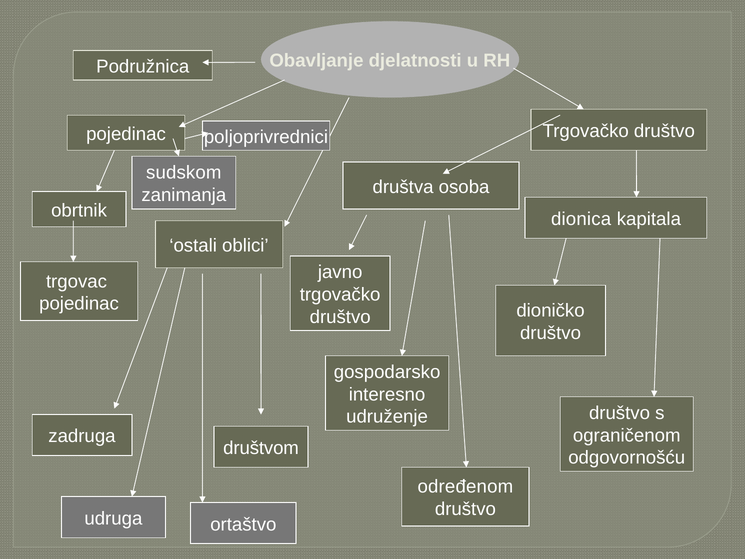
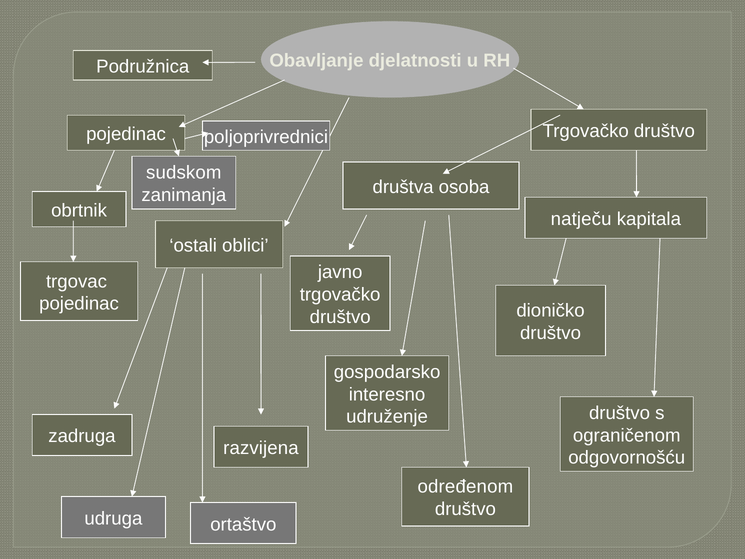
dionica: dionica -> natječu
društvom: društvom -> razvijena
